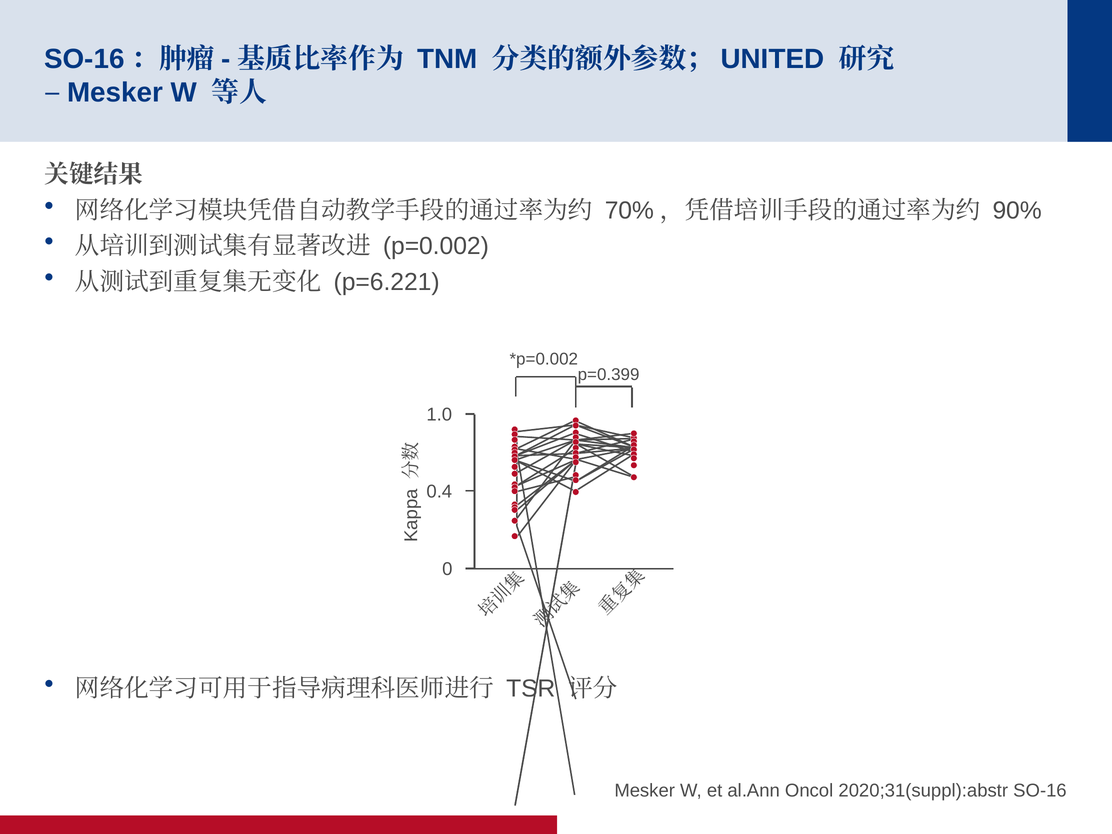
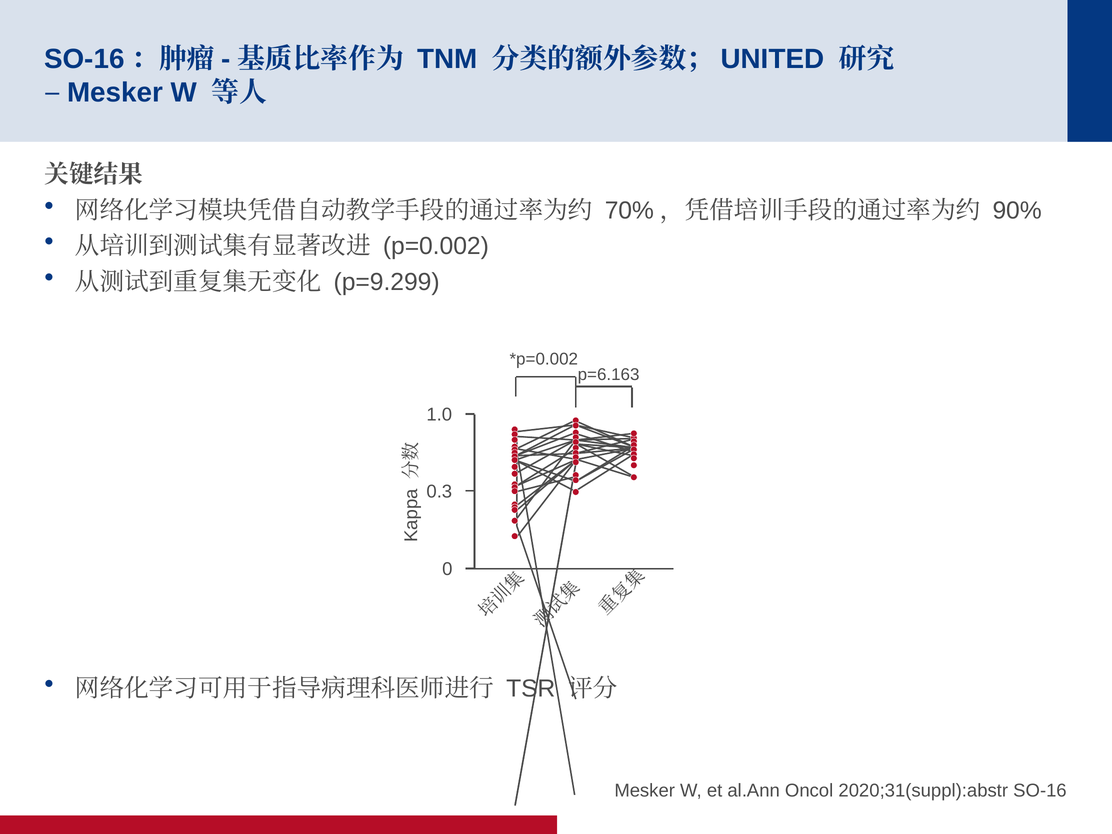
p=6.221: p=6.221 -> p=9.299
p=0.399: p=0.399 -> p=6.163
0.4: 0.4 -> 0.3
